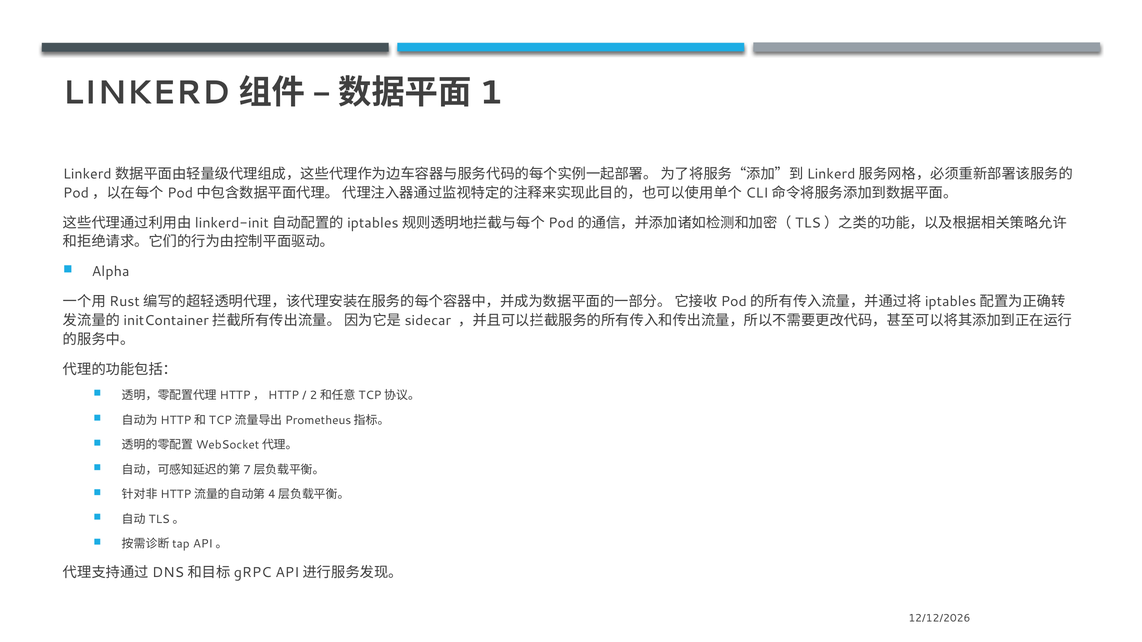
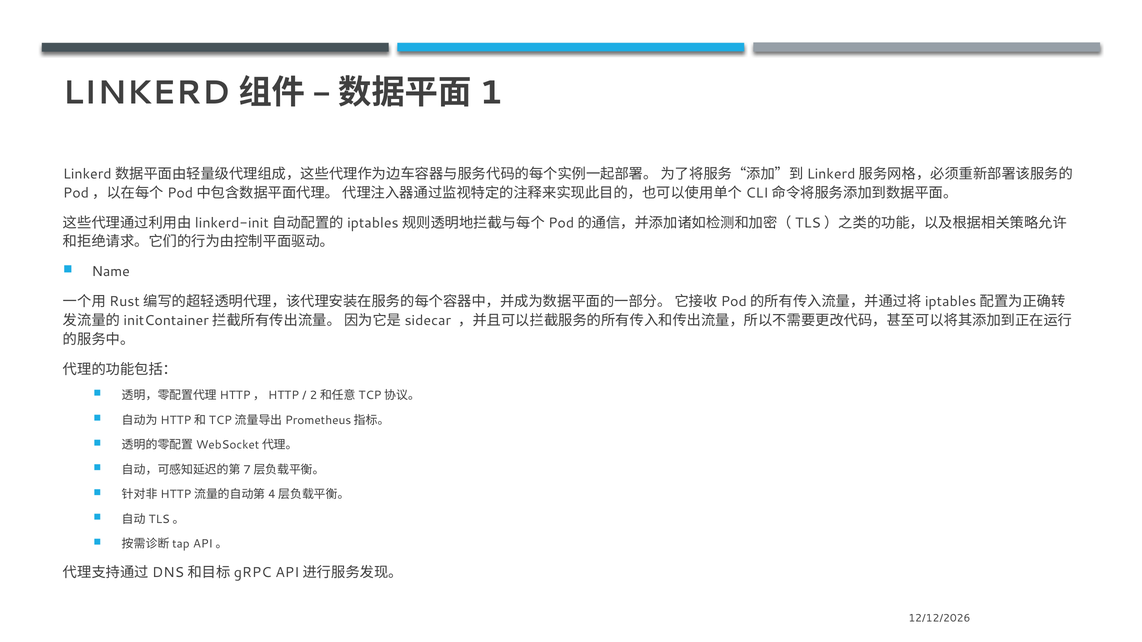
Alpha: Alpha -> Name
